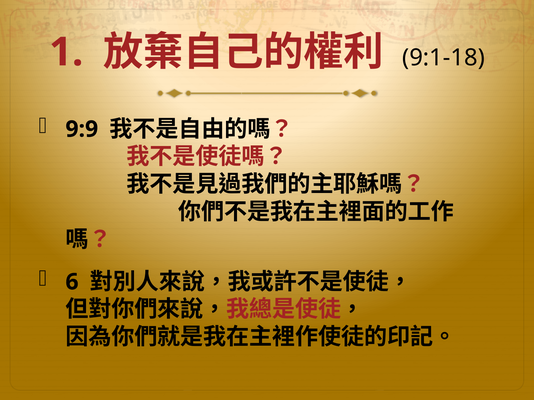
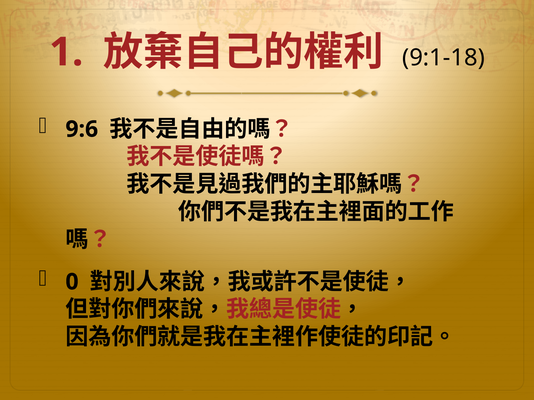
9:9: 9:9 -> 9:6
6: 6 -> 0
